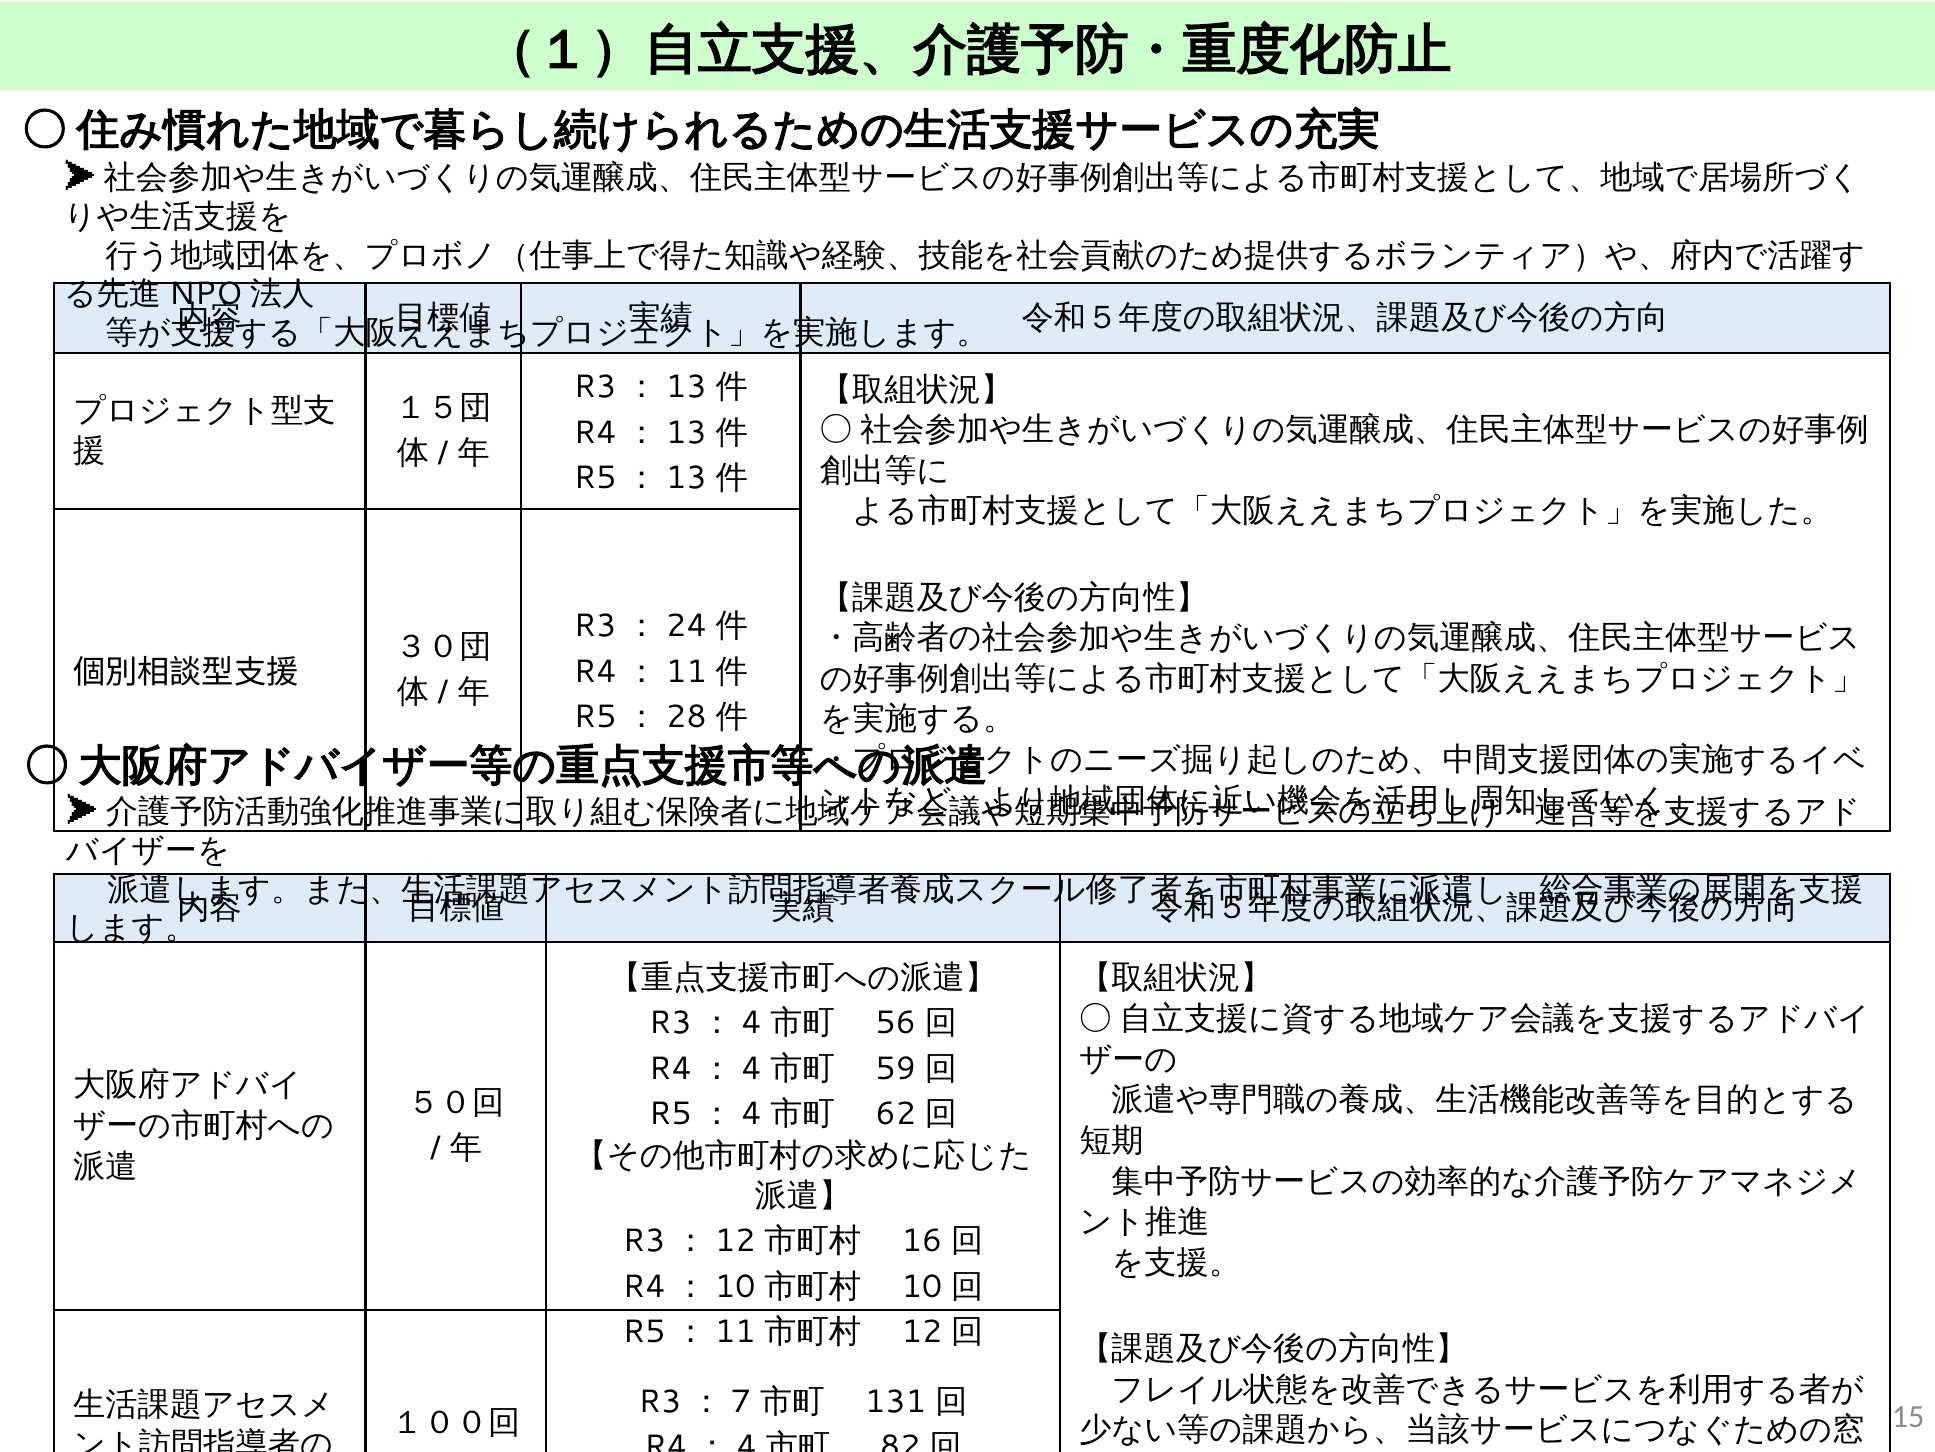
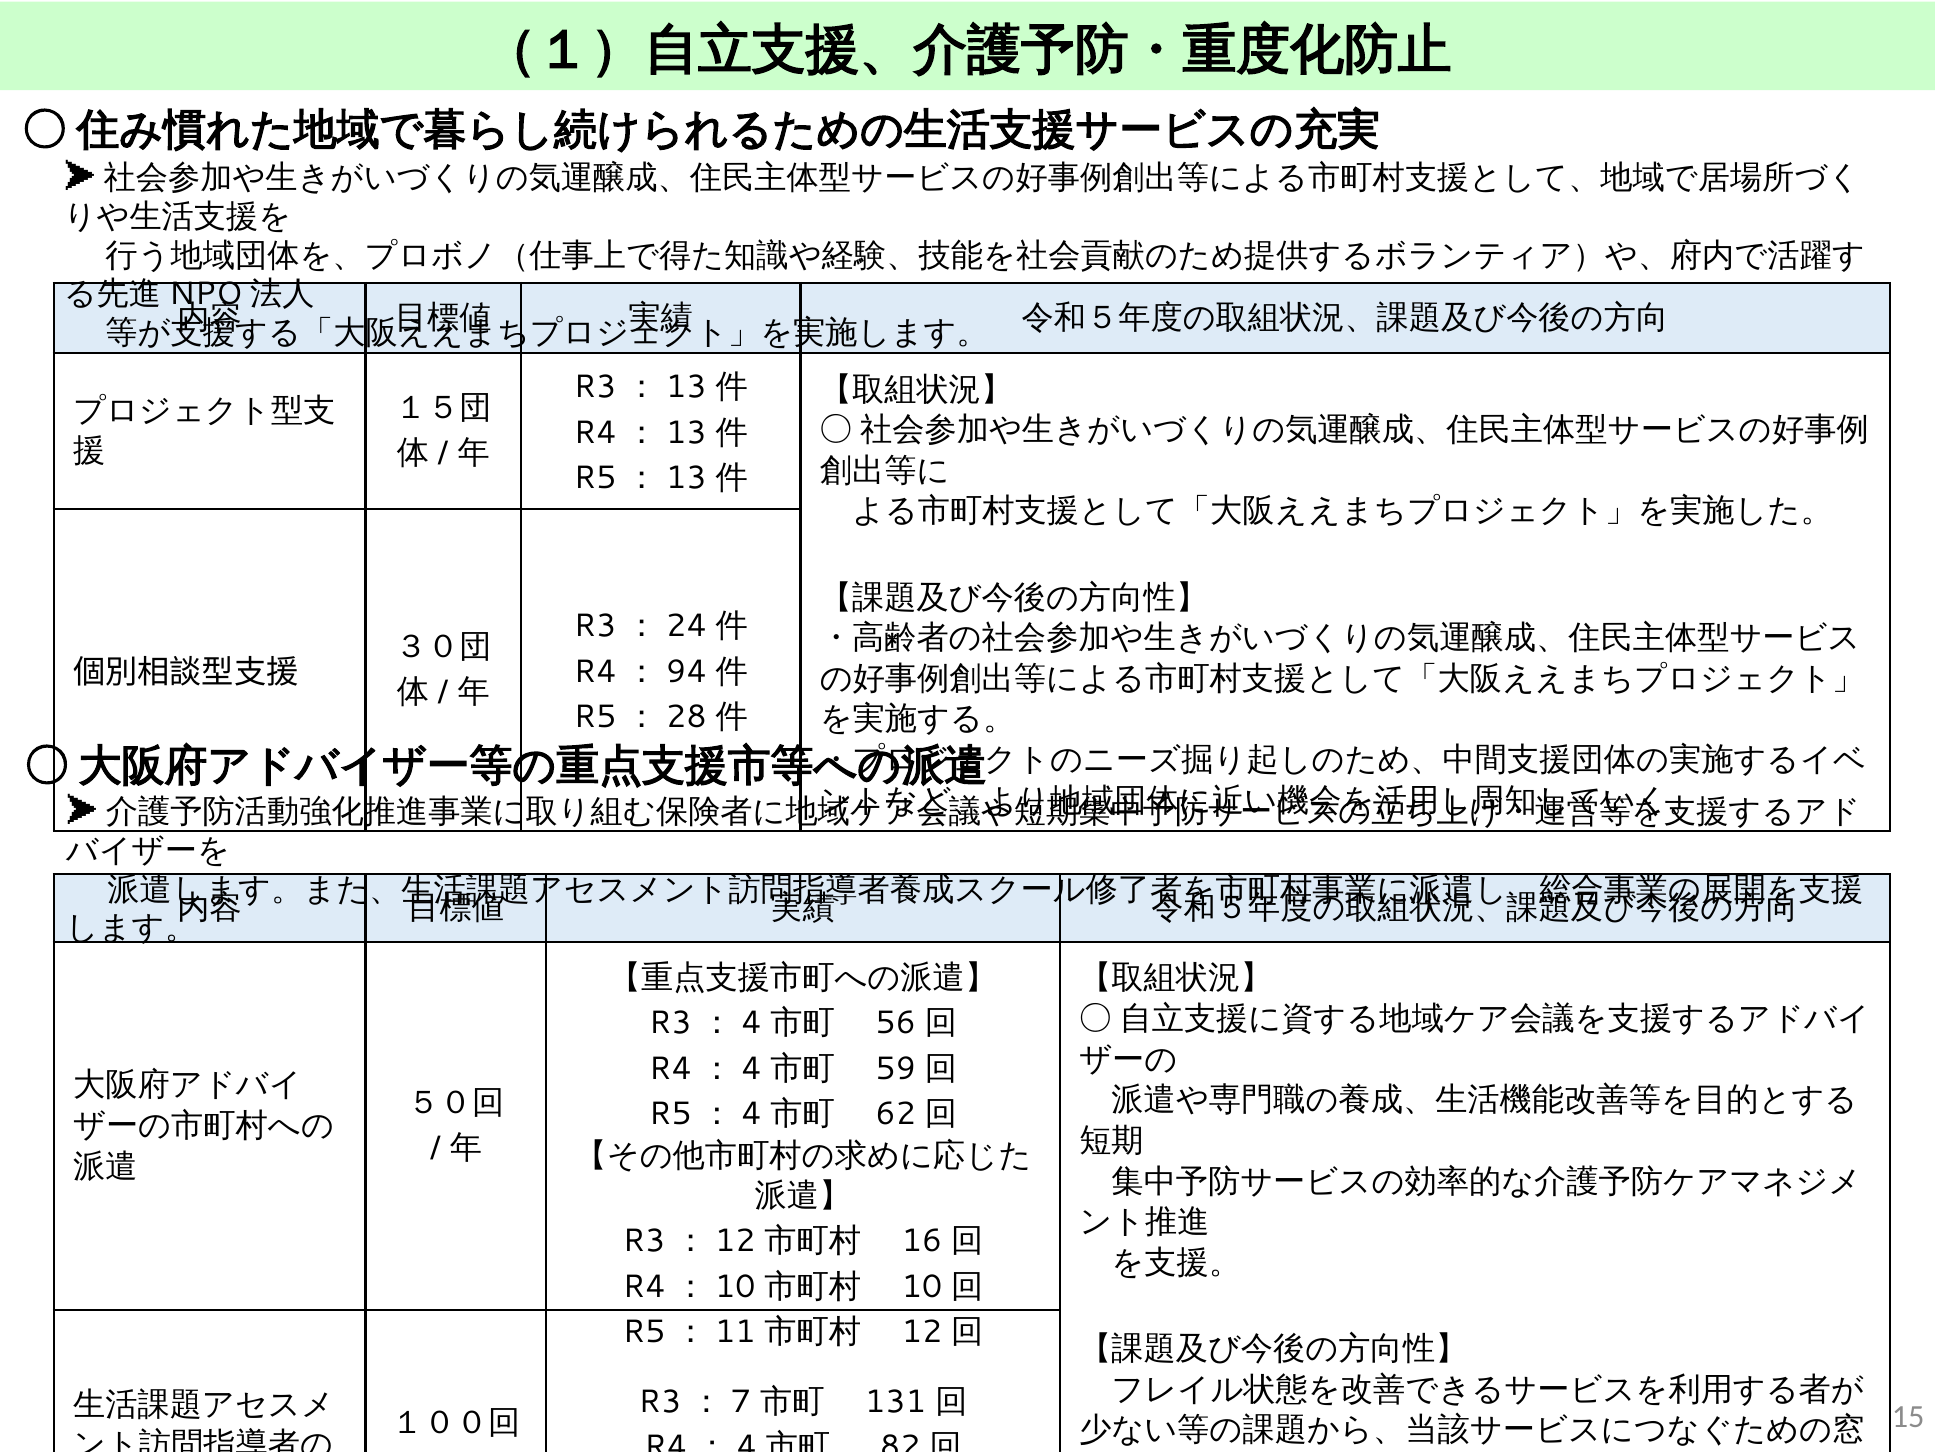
11 at (686, 671): 11 -> 94
